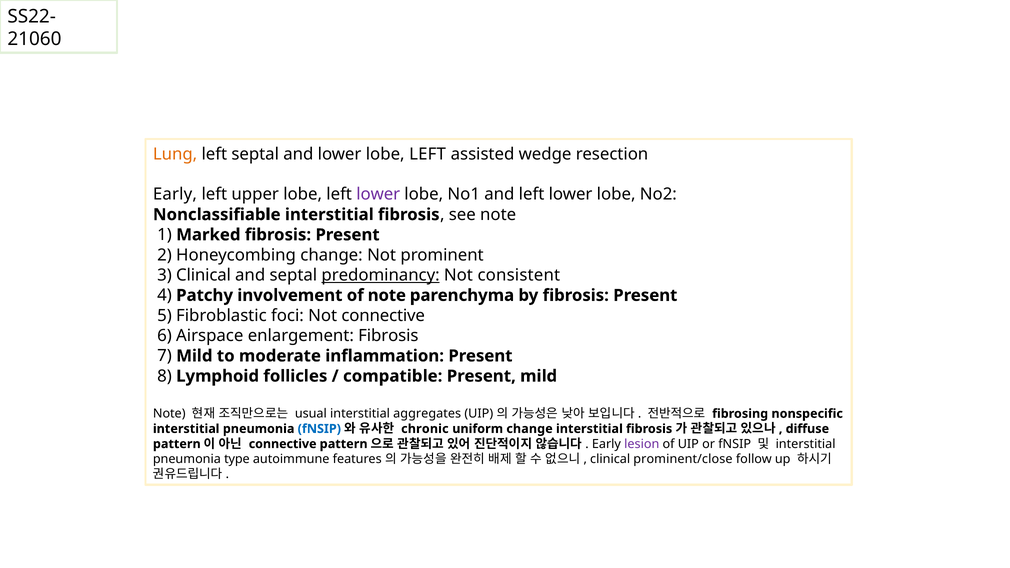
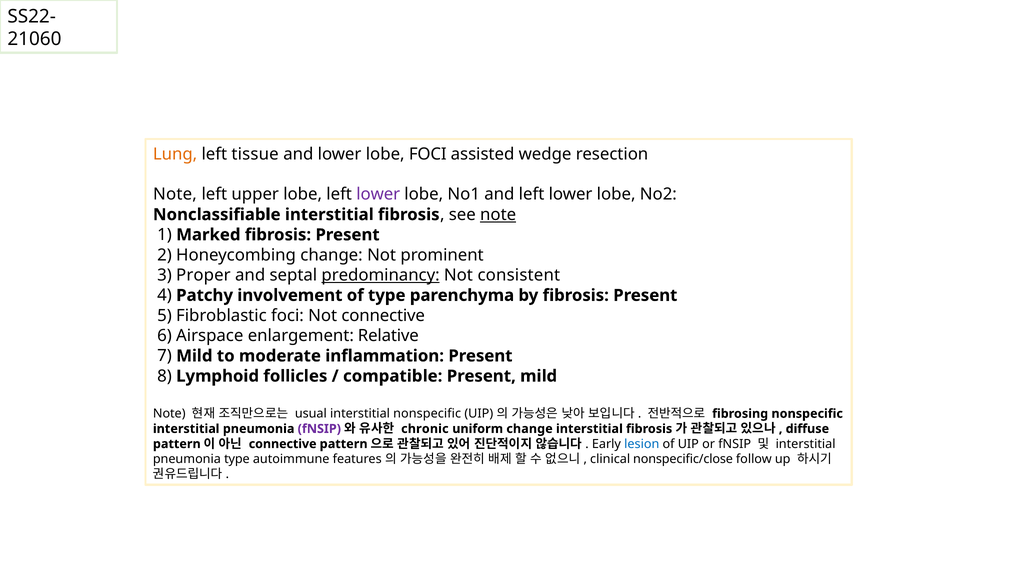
left septal: septal -> tissue
lower lobe LEFT: LEFT -> FOCI
Early at (175, 194): Early -> Note
note at (498, 215) underline: none -> present
3 Clinical: Clinical -> Proper
of note: note -> type
enlargement Fibrosis: Fibrosis -> Relative
interstitial aggregates: aggregates -> nonspecific
fNSIP at (319, 429) colour: blue -> purple
lesion colour: purple -> blue
prominent/close: prominent/close -> nonspecific/close
